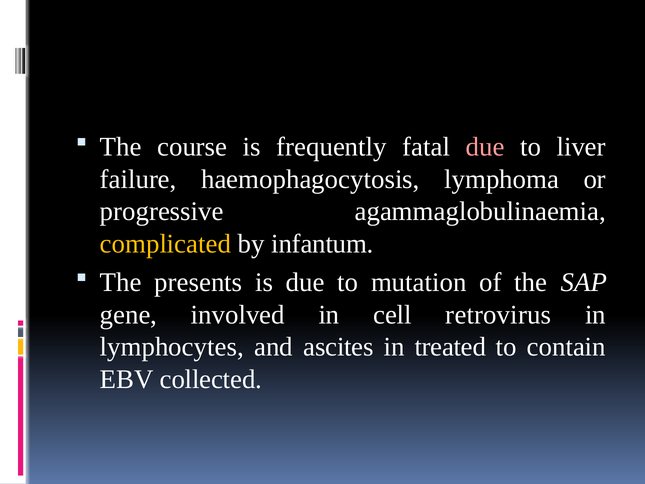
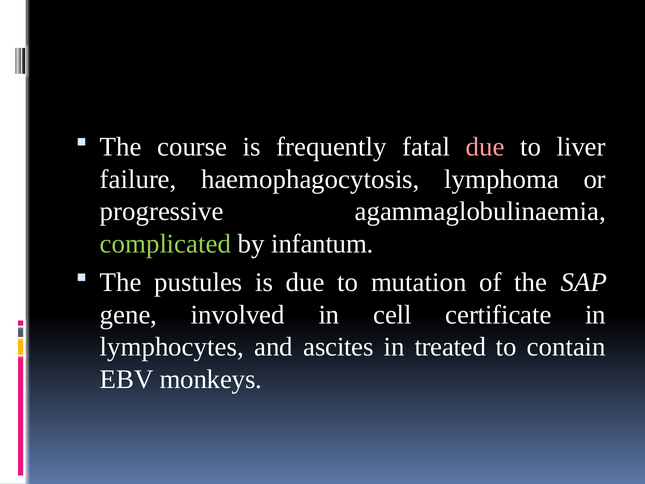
complicated colour: yellow -> light green
presents: presents -> pustules
retrovirus: retrovirus -> certificate
collected: collected -> monkeys
